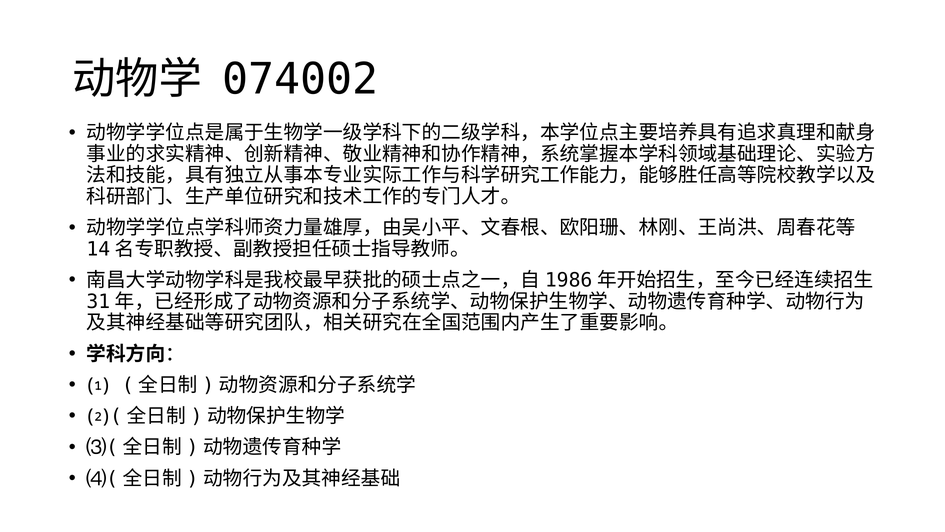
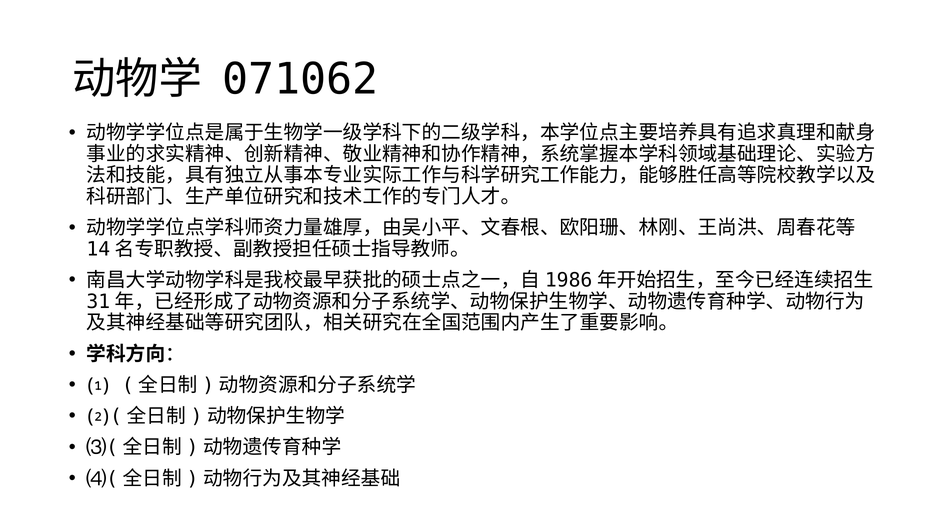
074002: 074002 -> 071062
